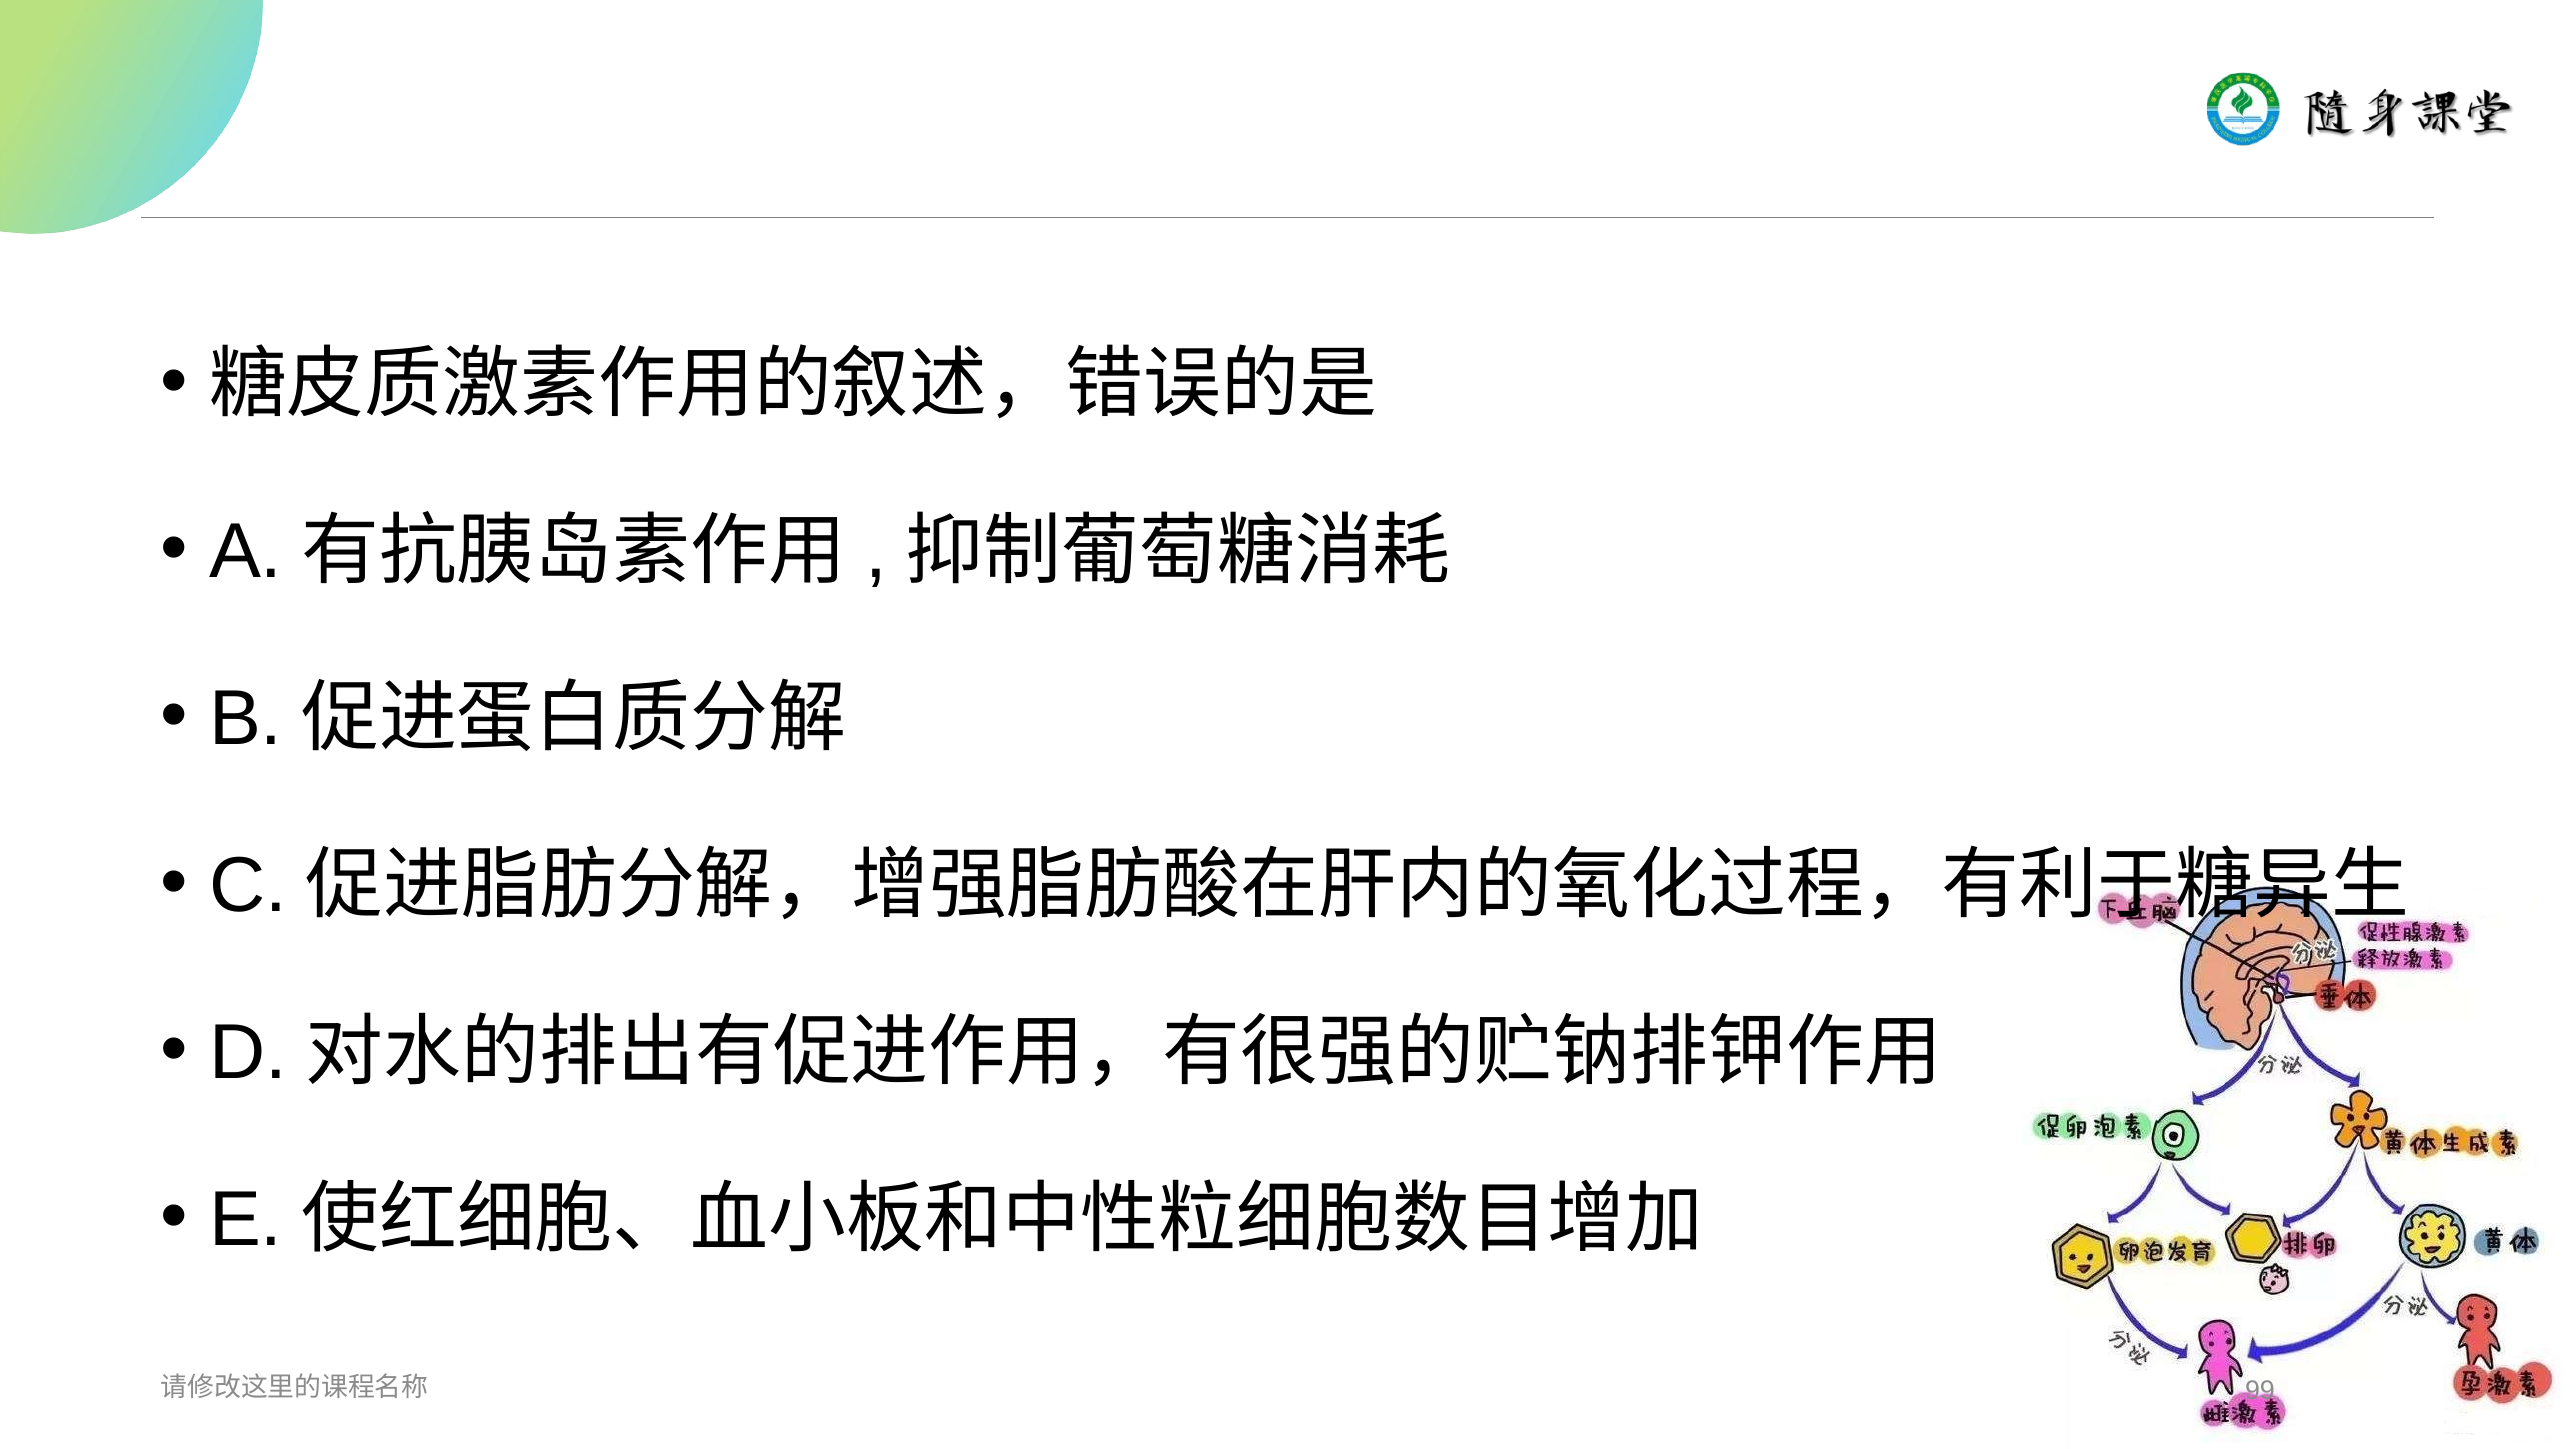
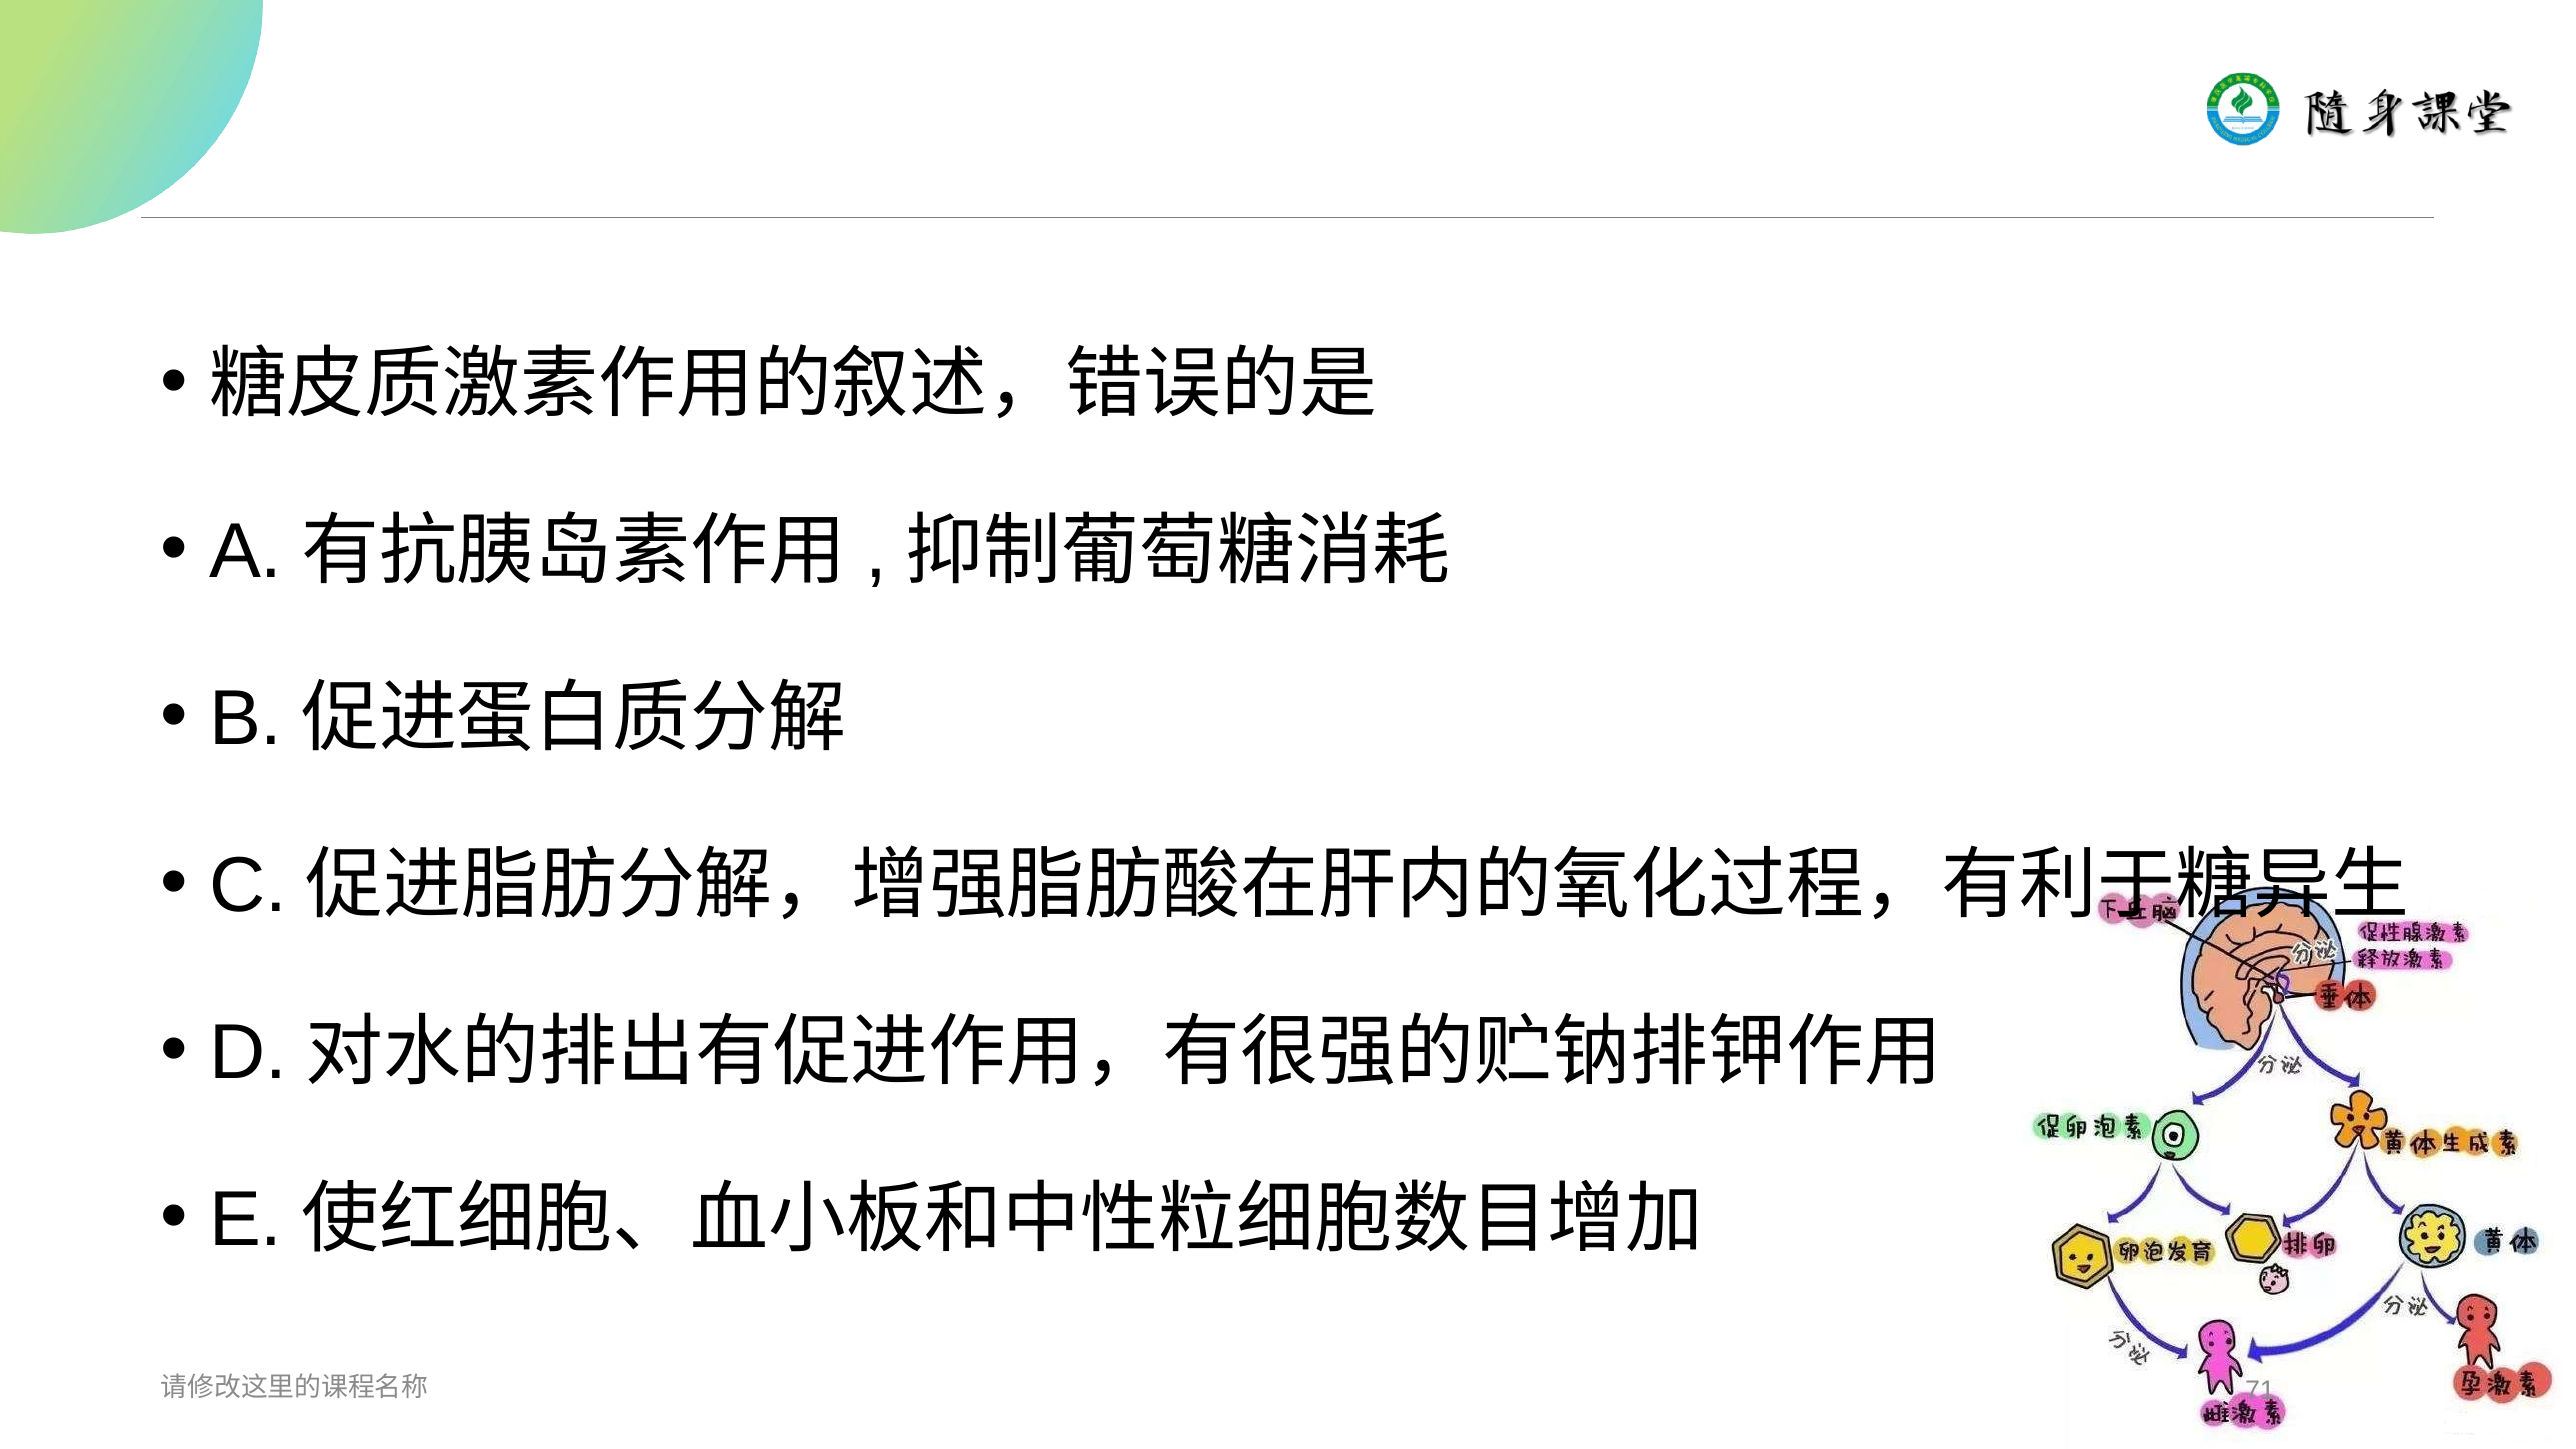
99: 99 -> 71
